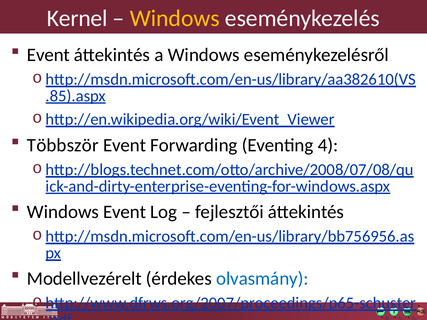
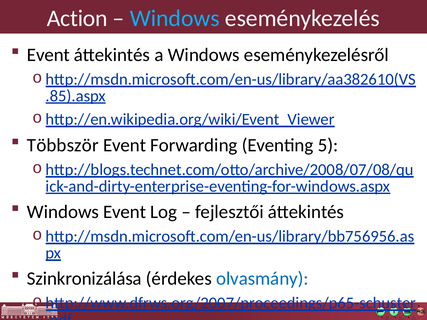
Kernel: Kernel -> Action
Windows at (175, 18) colour: yellow -> light blue
4: 4 -> 5
Modellvezérelt: Modellvezérelt -> Szinkronizálása
